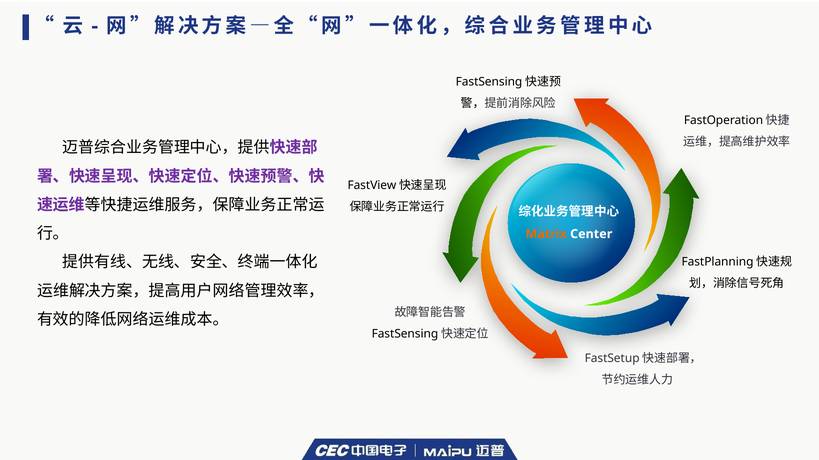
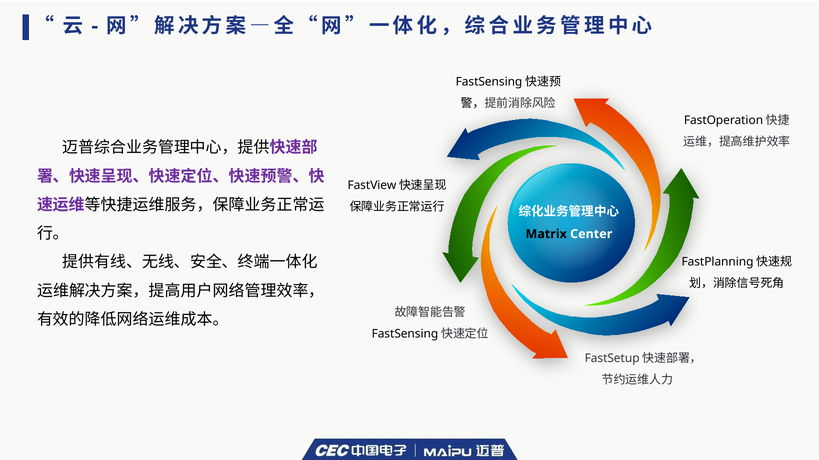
Matrix colour: orange -> black
